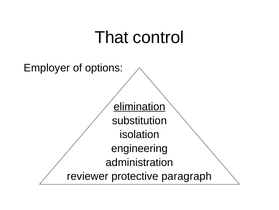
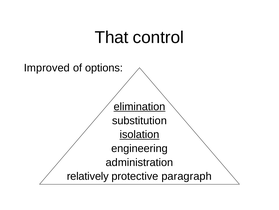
Employer: Employer -> Improved
isolation underline: none -> present
reviewer: reviewer -> relatively
